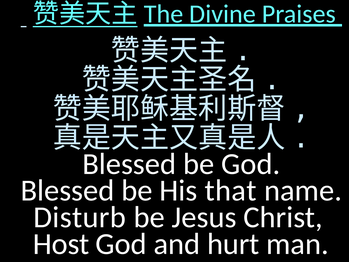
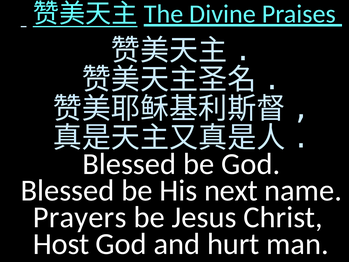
that: that -> next
Disturb: Disturb -> Prayers
